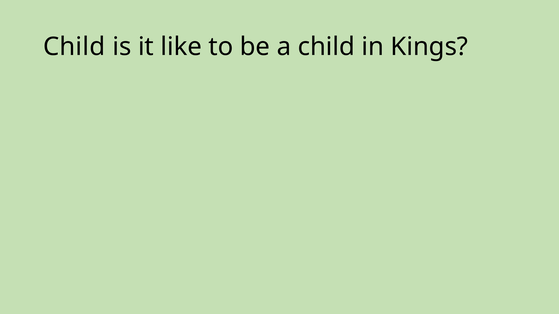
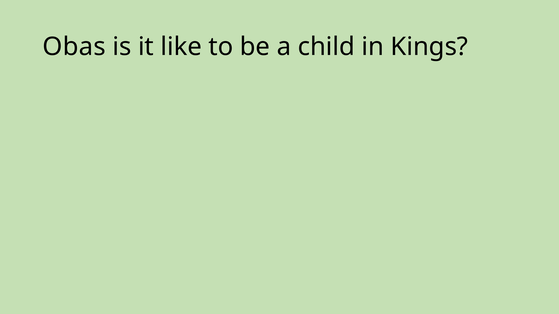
Child at (74, 47): Child -> Obas
